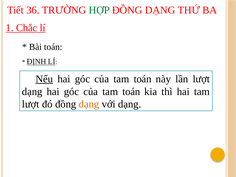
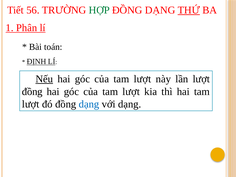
36: 36 -> 56
THỨ underline: none -> present
Chắc: Chắc -> Phân
toán at (143, 79): toán -> lượt
dạng at (32, 92): dạng -> đồng
toán at (131, 92): toán -> lượt
dạng at (89, 104) colour: orange -> blue
